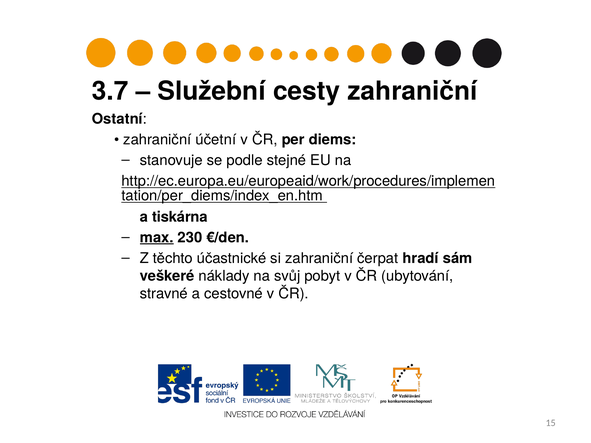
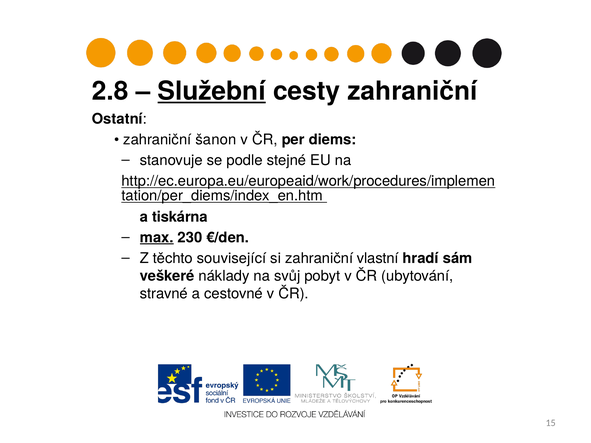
3.7: 3.7 -> 2.8
Služební underline: none -> present
účetní: účetní -> šanon
účastnické: účastnické -> související
čerpat: čerpat -> vlastní
